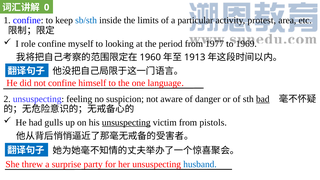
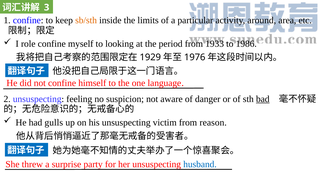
0: 0 -> 3
sb/sth colour: blue -> orange
protest: protest -> around
1977: 1977 -> 1933
1969: 1969 -> 1986
1960: 1960 -> 1929
1913: 1913 -> 1976
unsuspecting at (126, 123) underline: present -> none
pistols: pistols -> reason
